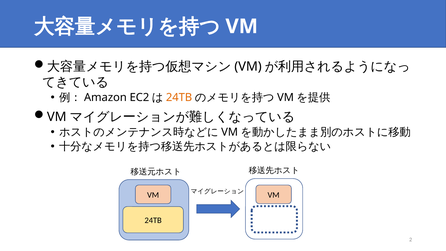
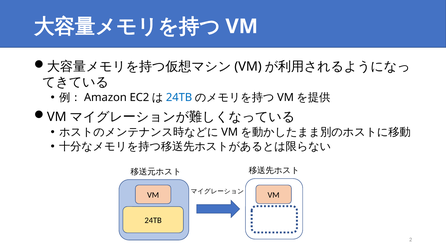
24TB at (179, 97) colour: orange -> blue
